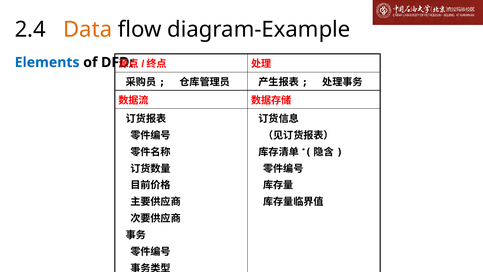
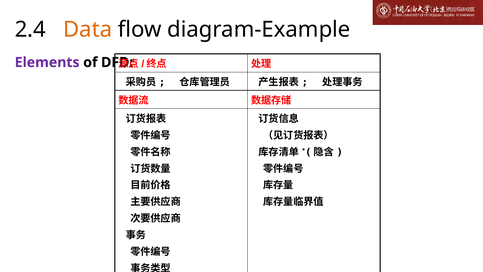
Elements colour: blue -> purple
